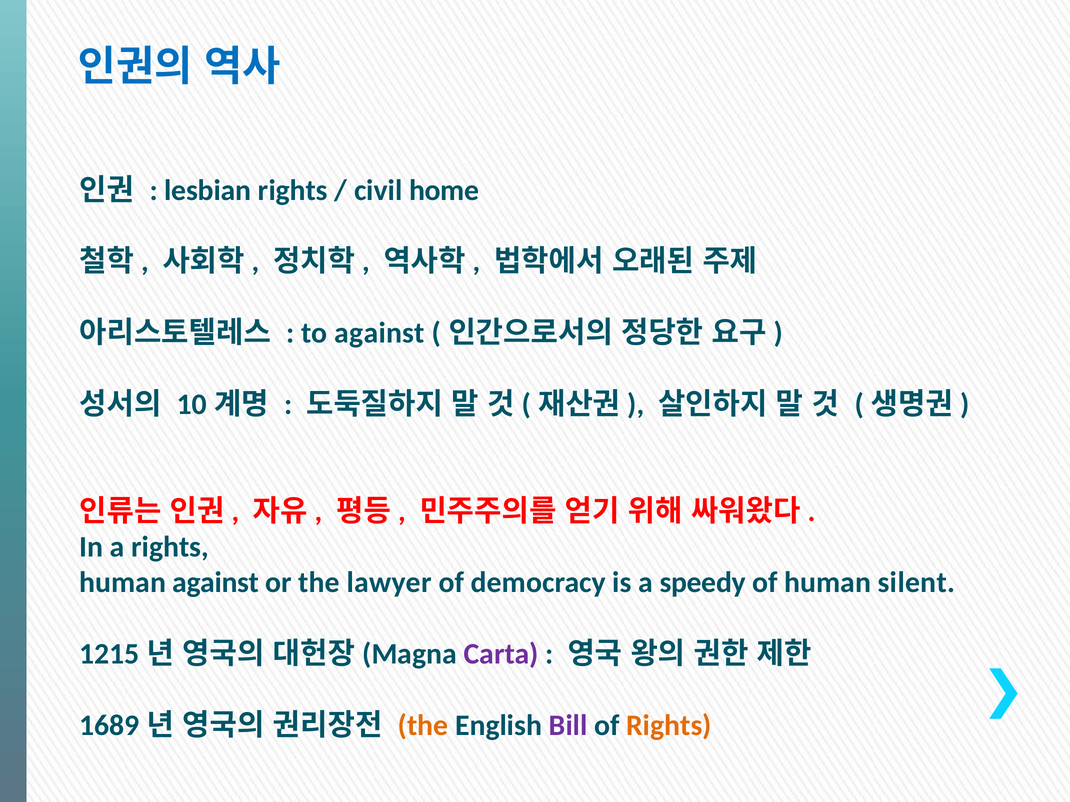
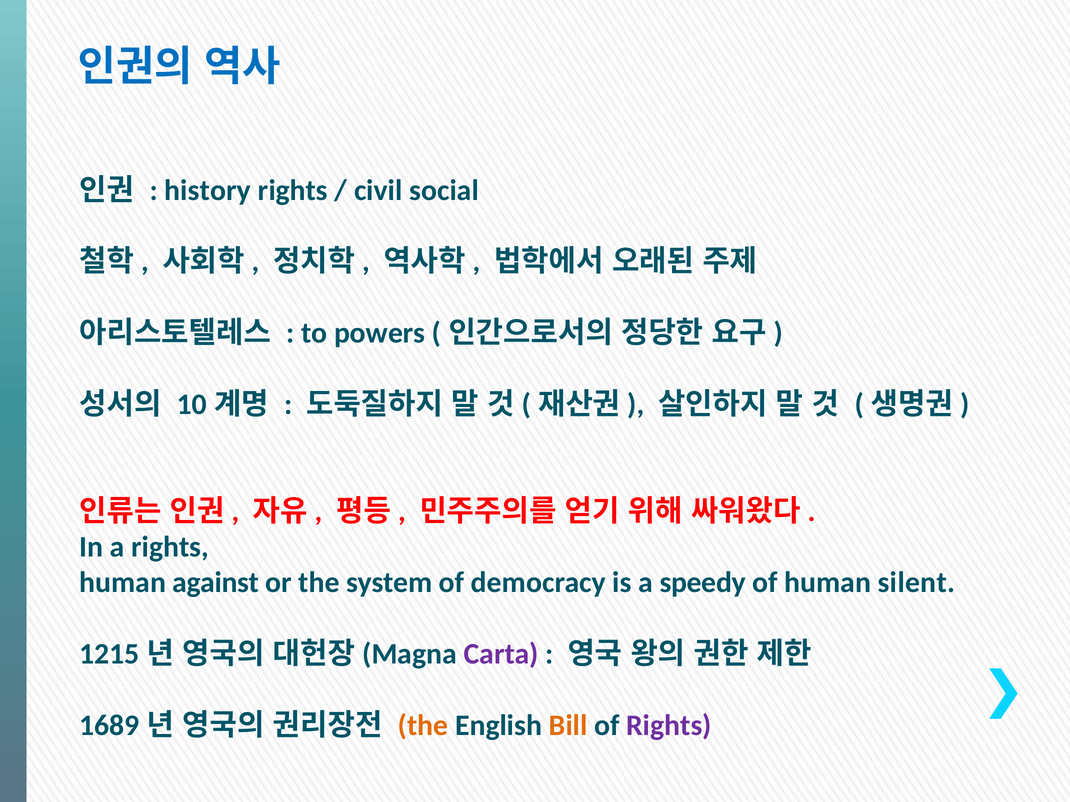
lesbian: lesbian -> history
home: home -> social
to against: against -> powers
lawyer: lawyer -> system
Bill colour: purple -> orange
Rights at (669, 726) colour: orange -> purple
